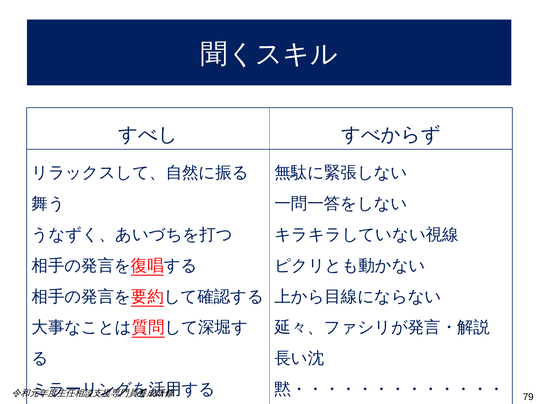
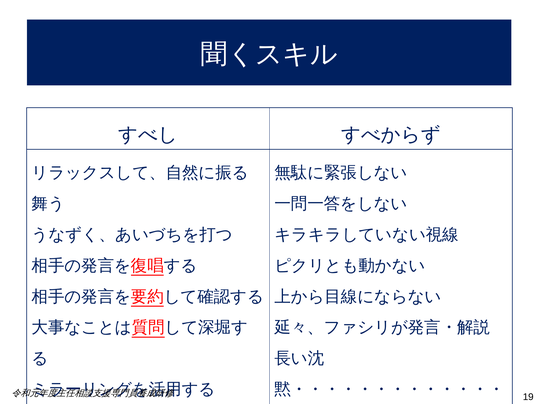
79: 79 -> 19
